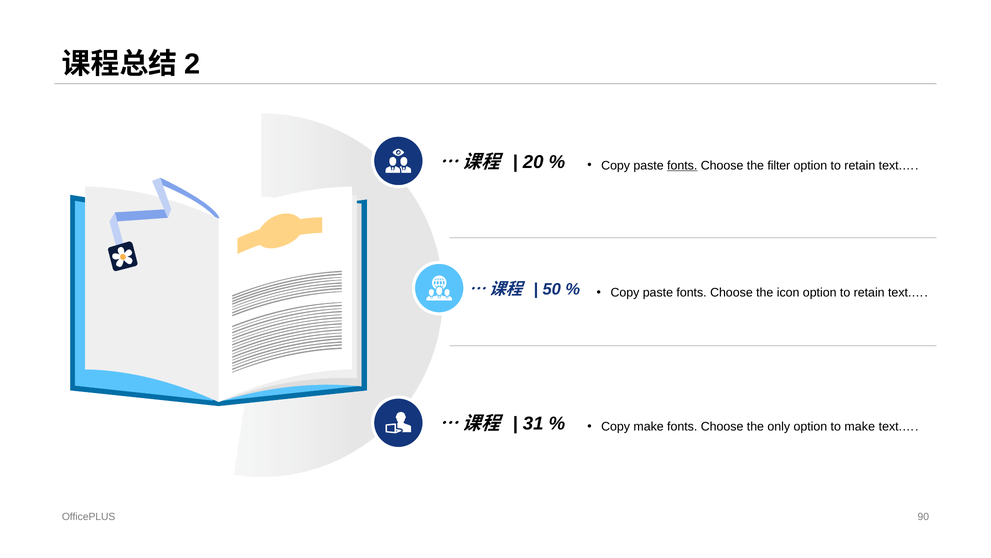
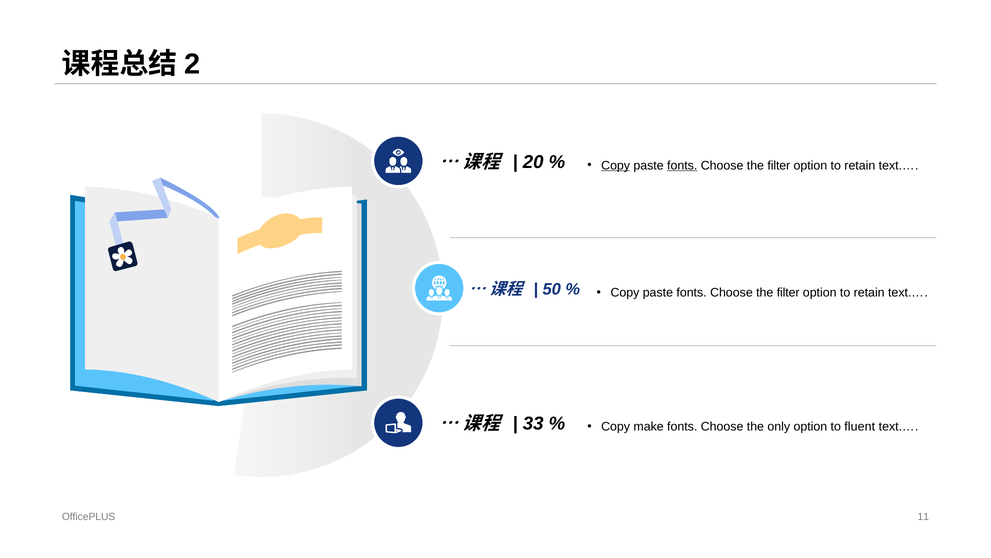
Copy at (616, 165) underline: none -> present
icon at (788, 292): icon -> filter
31: 31 -> 33
to make: make -> fluent
90: 90 -> 11
